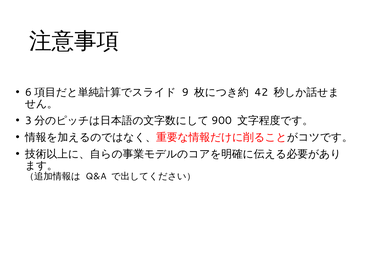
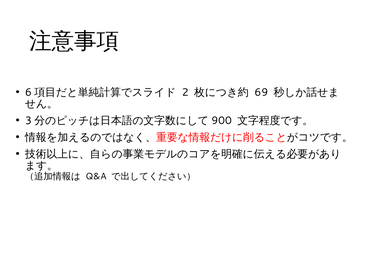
9: 9 -> 2
42: 42 -> 69
